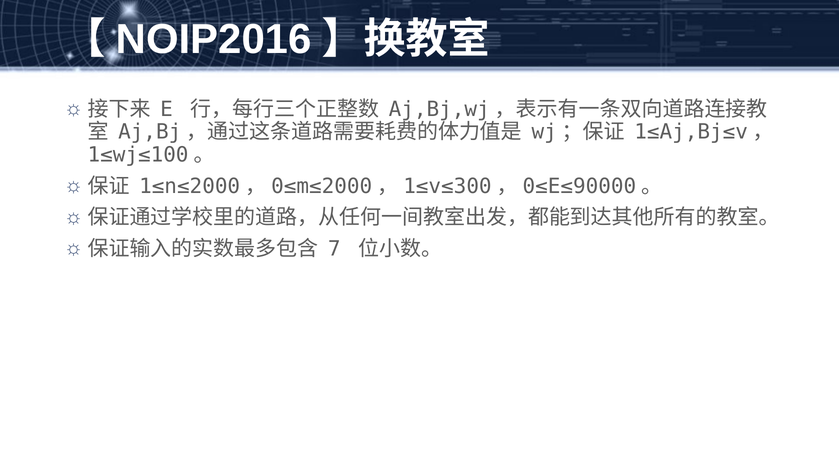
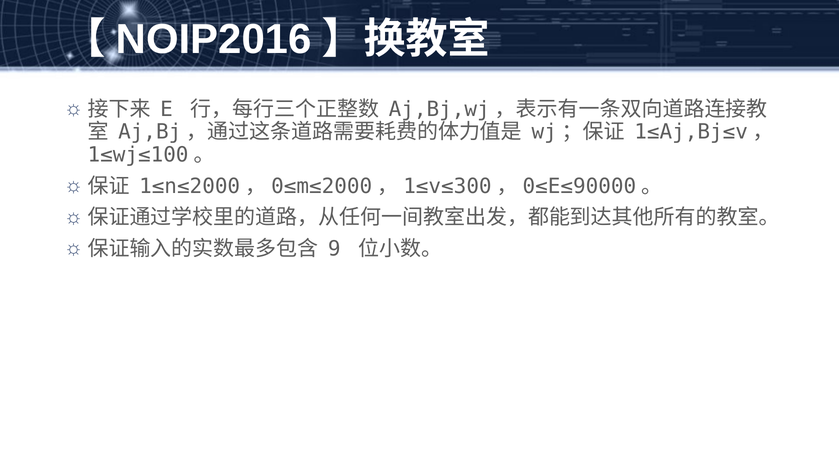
7: 7 -> 9
